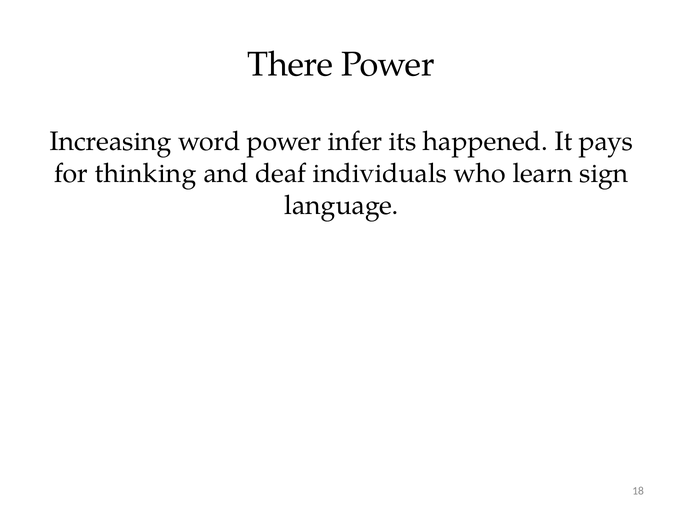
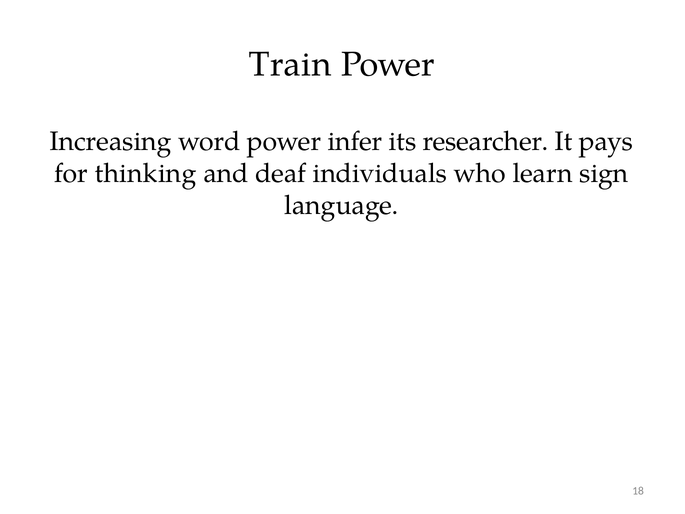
There: There -> Train
happened: happened -> researcher
